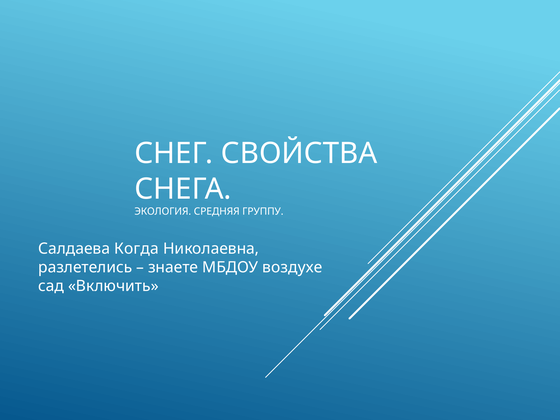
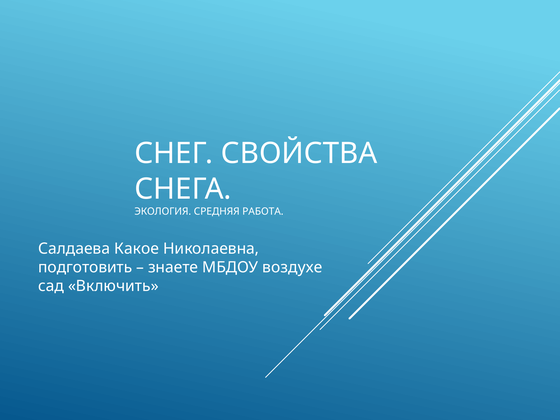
ГРУППУ: ГРУППУ -> РАБОТА
Когда: Когда -> Какое
разлетелись: разлетелись -> подготовить
